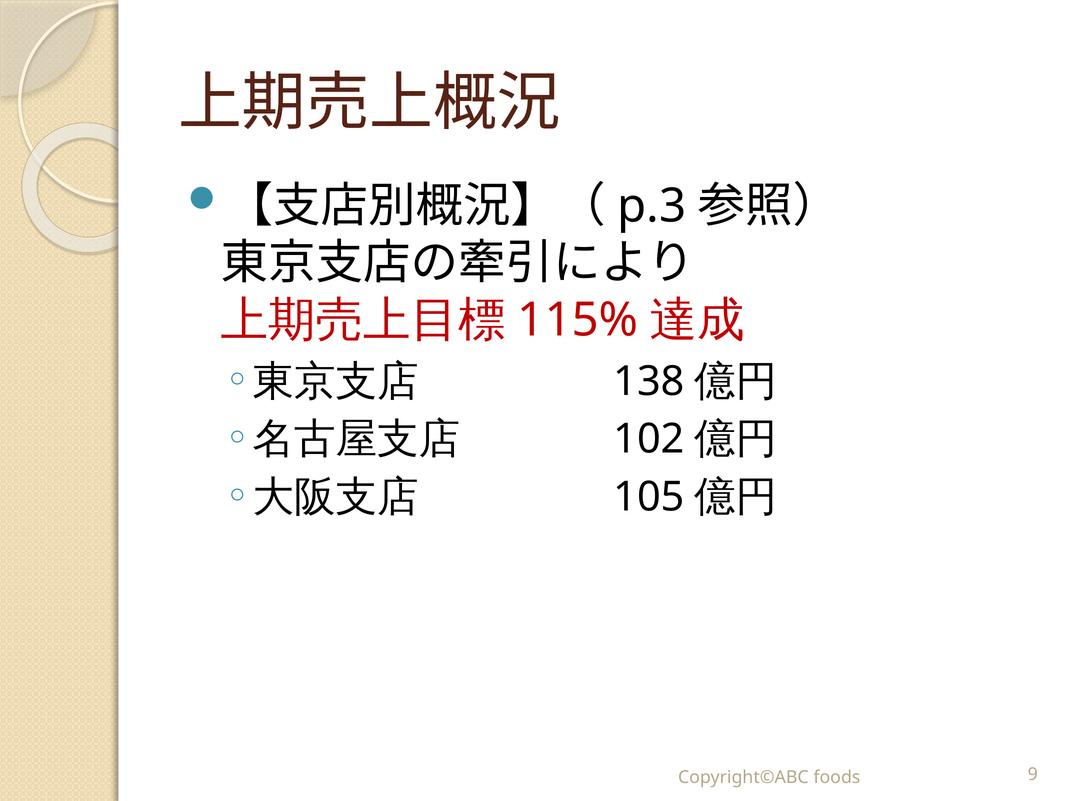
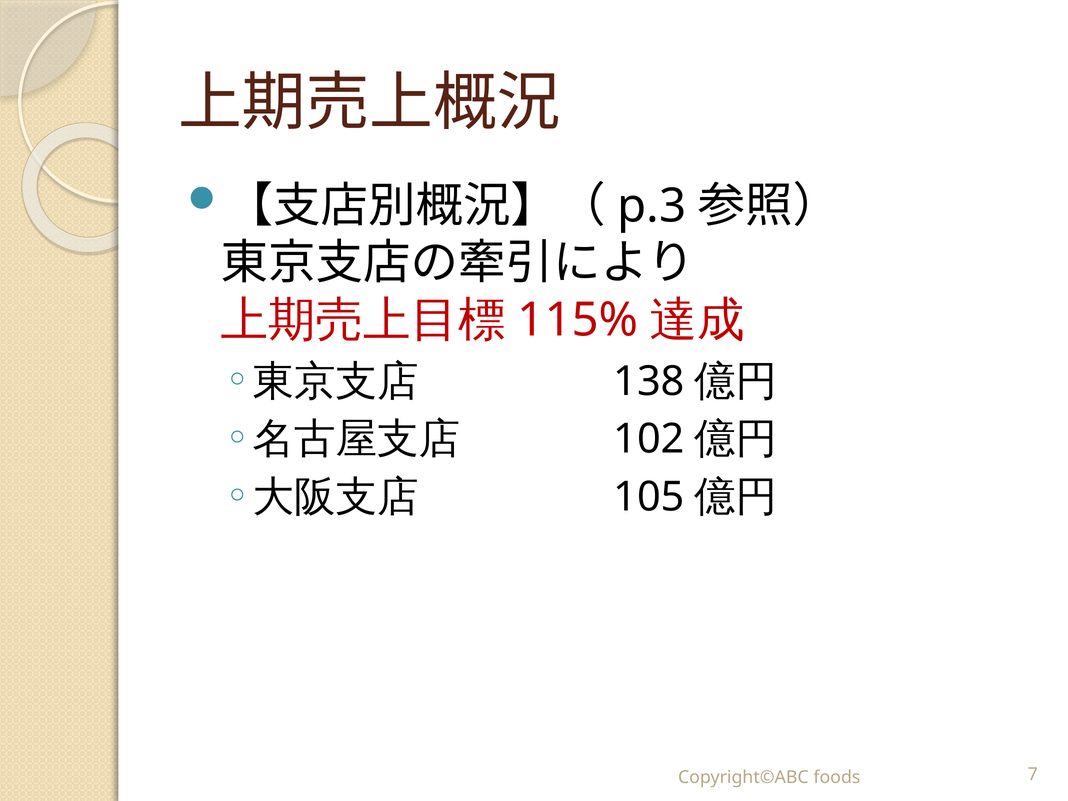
9: 9 -> 7
